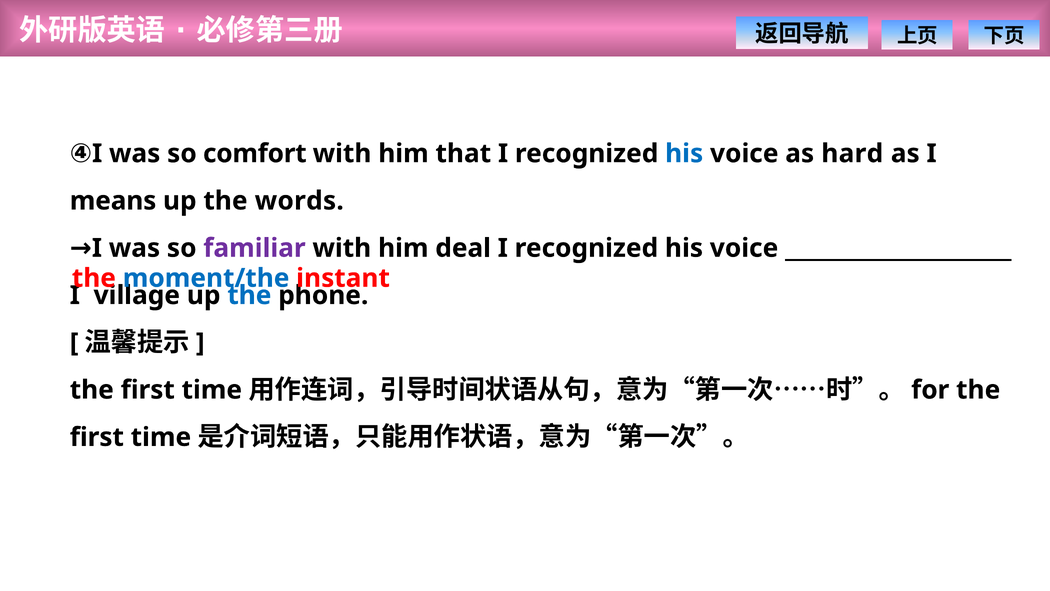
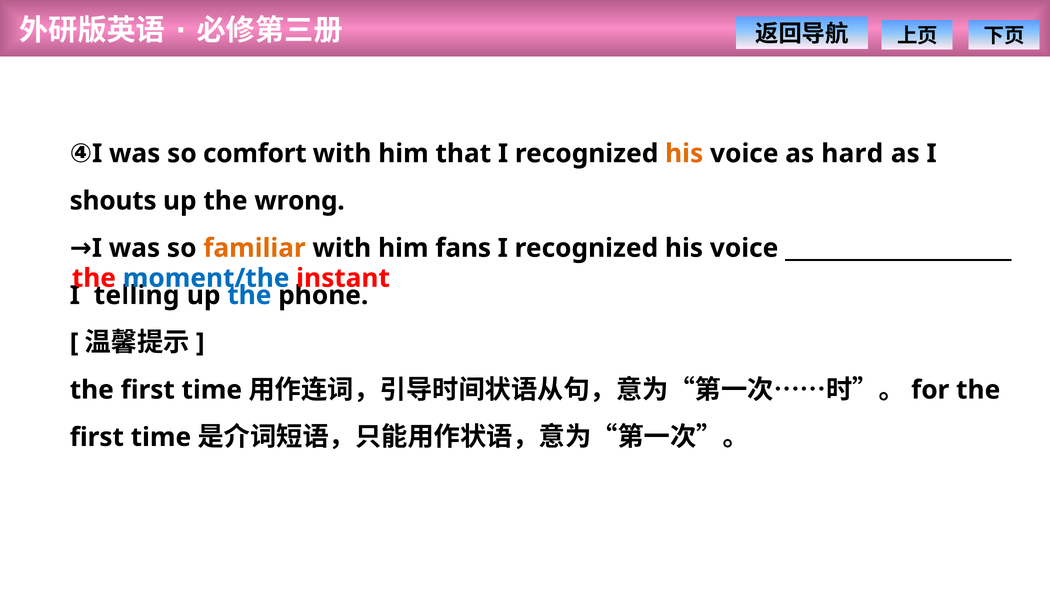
his at (684, 153) colour: blue -> orange
means: means -> shouts
words: words -> wrong
familiar colour: purple -> orange
deal: deal -> fans
village: village -> telling
